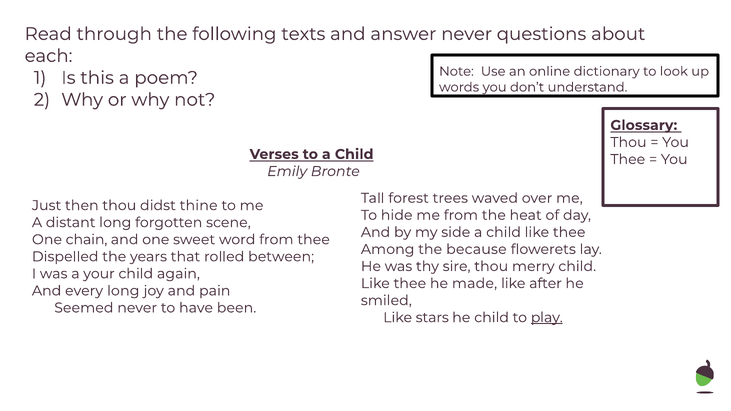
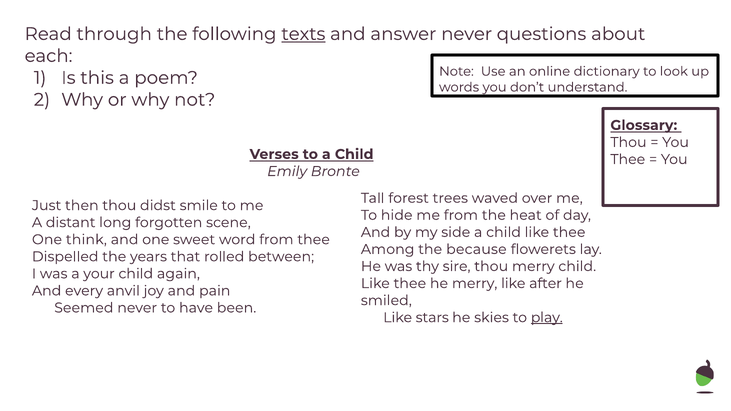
texts underline: none -> present
thine: thine -> smile
chain: chain -> think
he made: made -> merry
every long: long -> anvil
he child: child -> skies
